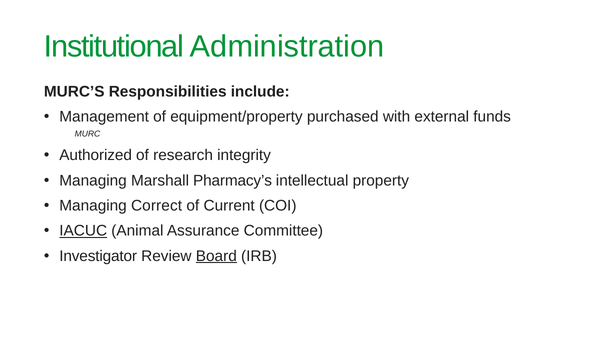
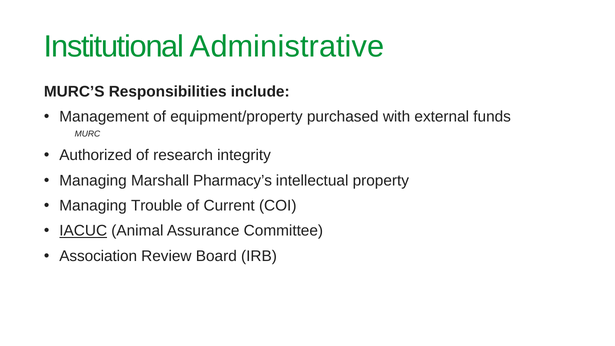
Administration: Administration -> Administrative
Correct: Correct -> Trouble
Investigator: Investigator -> Association
Board underline: present -> none
